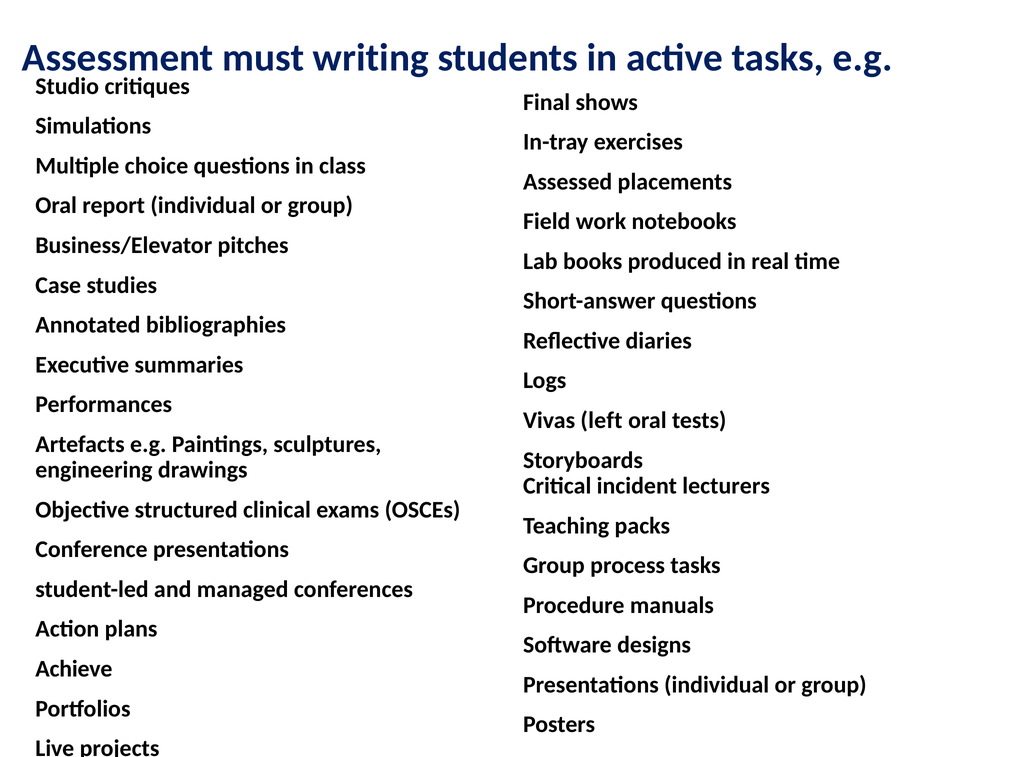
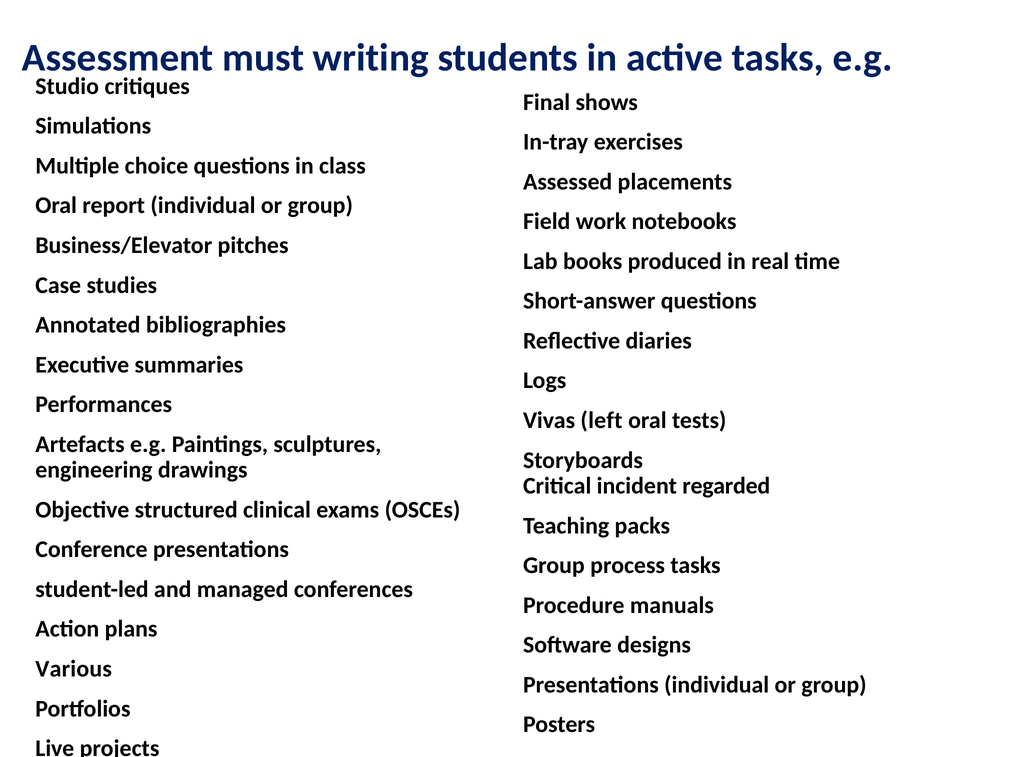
lecturers: lecturers -> regarded
Achieve: Achieve -> Various
